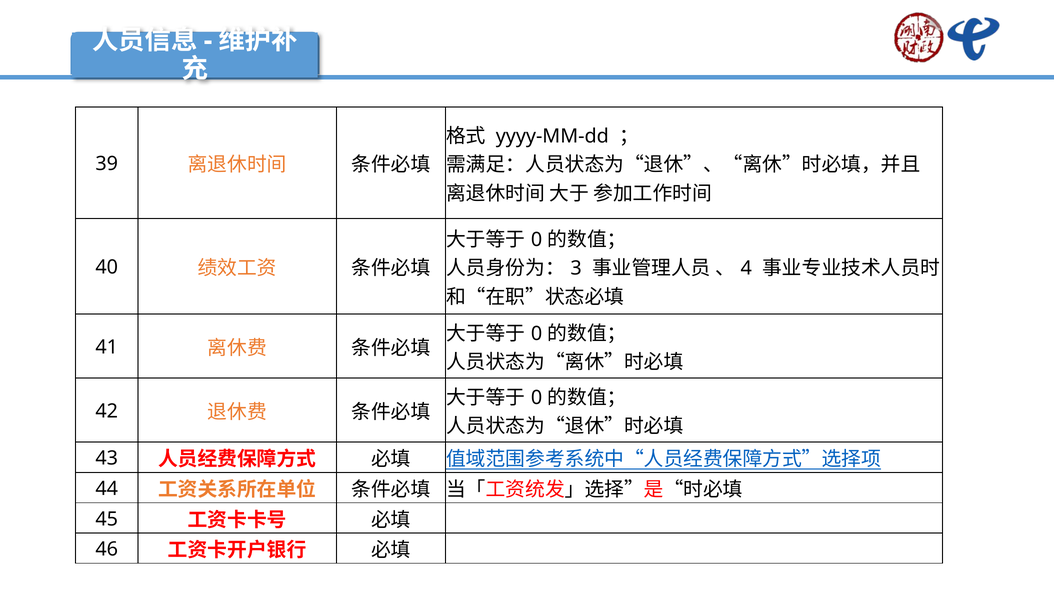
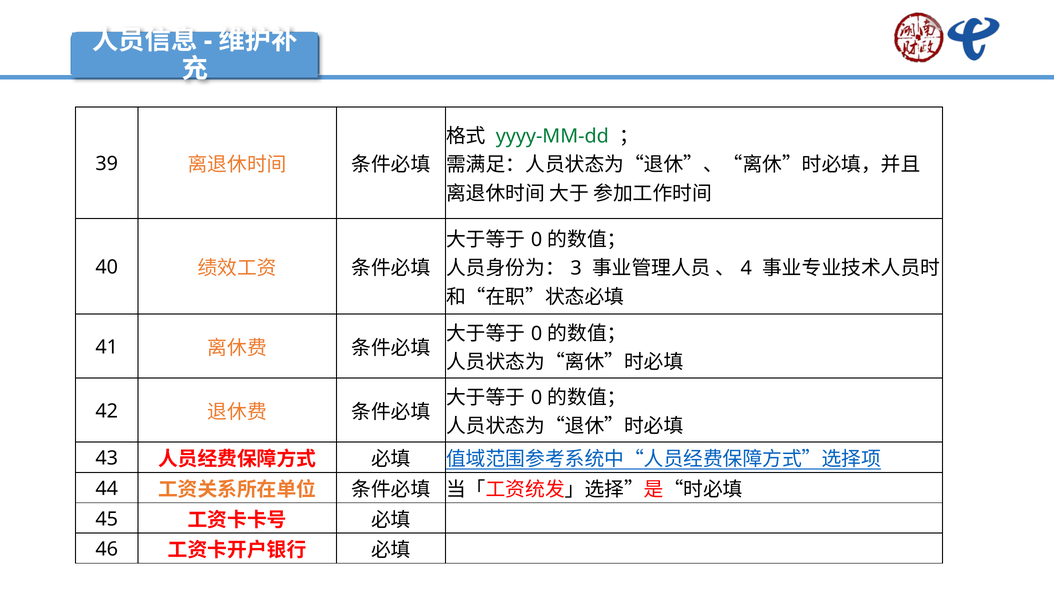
yyyy-MM-dd colour: black -> green
